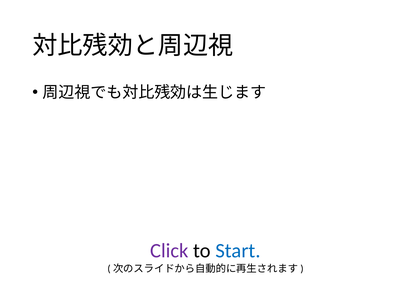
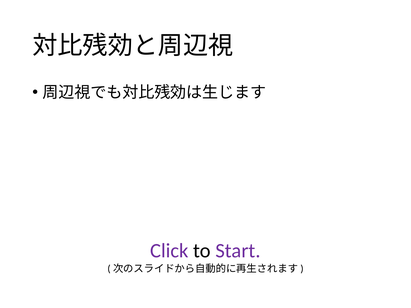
Start colour: blue -> purple
